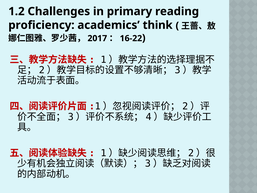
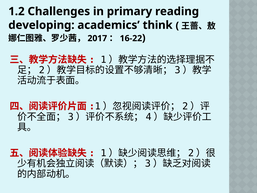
proficiency: proficiency -> developing
